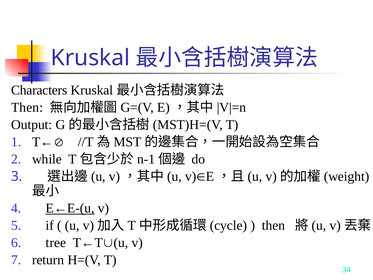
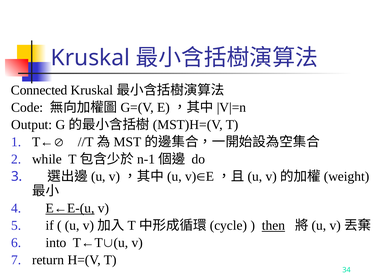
Characters: Characters -> Connected
Then at (27, 107): Then -> Code
then at (273, 225) underline: none -> present
tree: tree -> into
